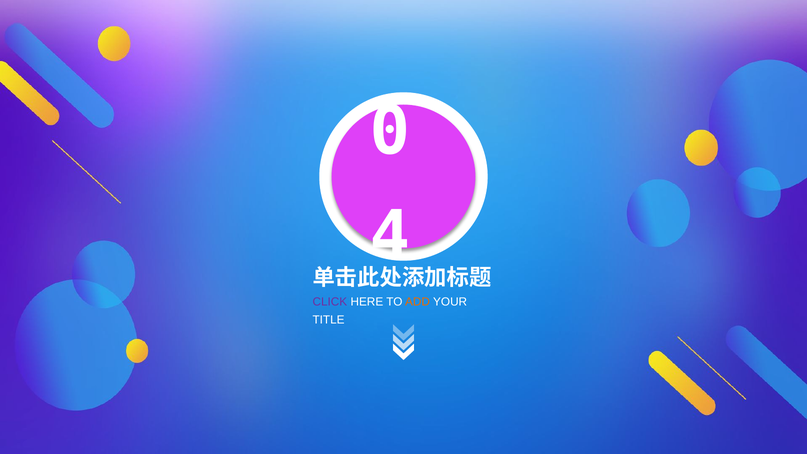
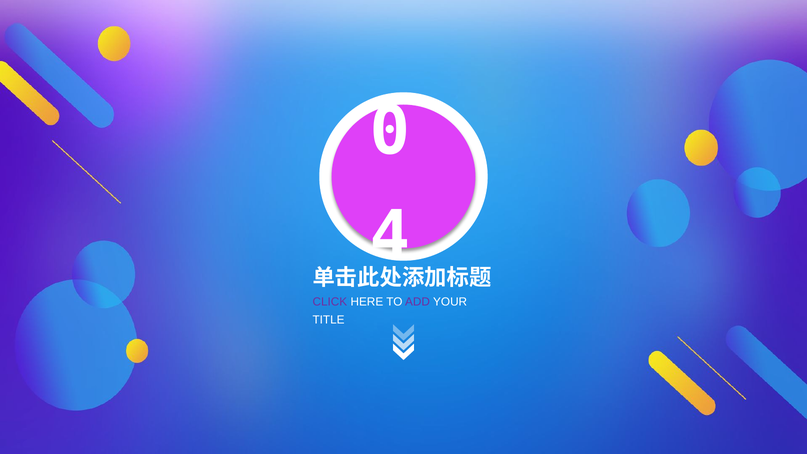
ADD colour: orange -> purple
